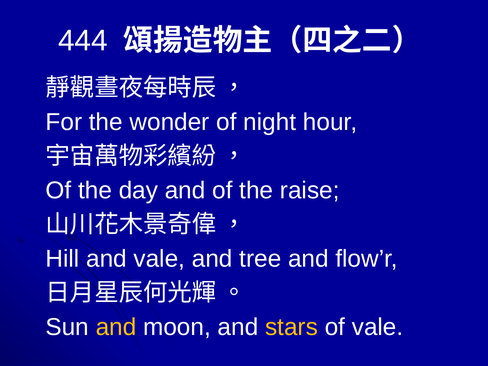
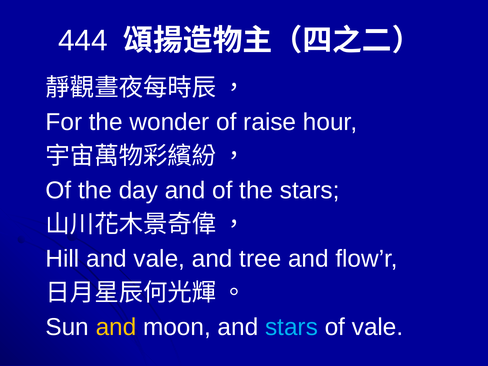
night: night -> raise
the raise: raise -> stars
stars at (292, 327) colour: yellow -> light blue
